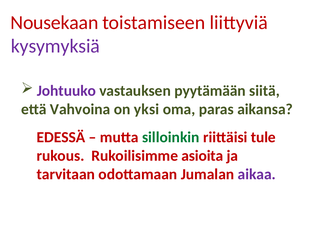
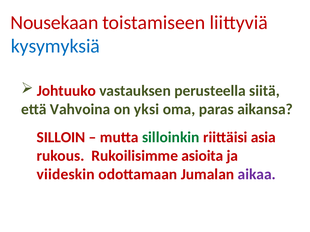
kysymyksiä colour: purple -> blue
Johtuuko colour: purple -> red
pyytämään: pyytämään -> perusteella
EDESSÄ: EDESSÄ -> SILLOIN
tule: tule -> asia
tarvitaan: tarvitaan -> viideskin
